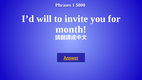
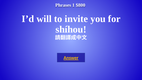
month: month -> shíhou
